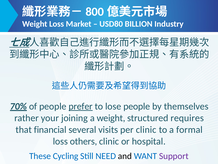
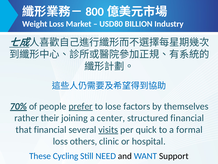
lose people: people -> factors
your: your -> their
a weight: weight -> center
structured requires: requires -> financial
visits underline: none -> present
per clinic: clinic -> quick
Support colour: purple -> black
